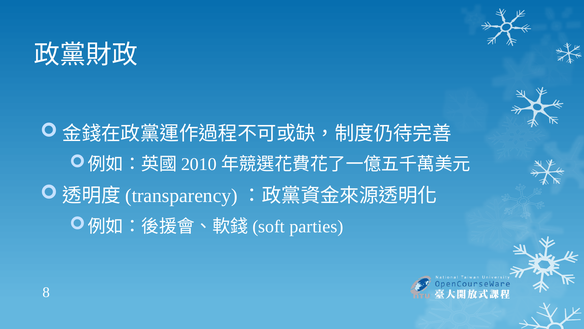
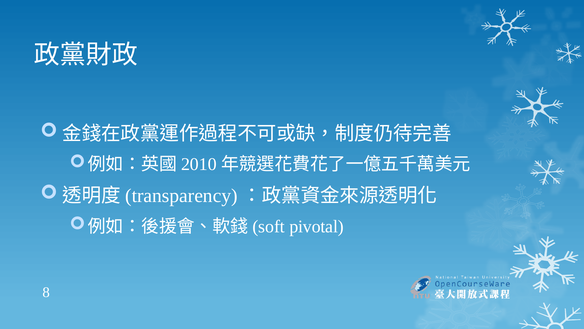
parties: parties -> pivotal
